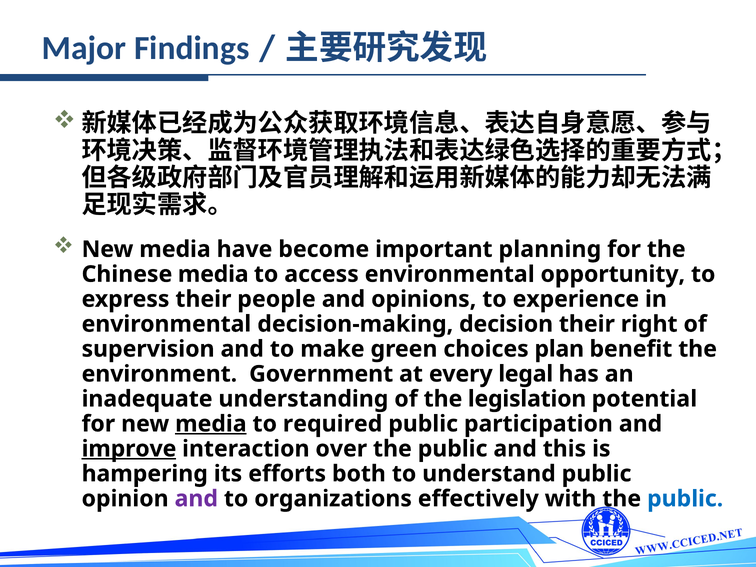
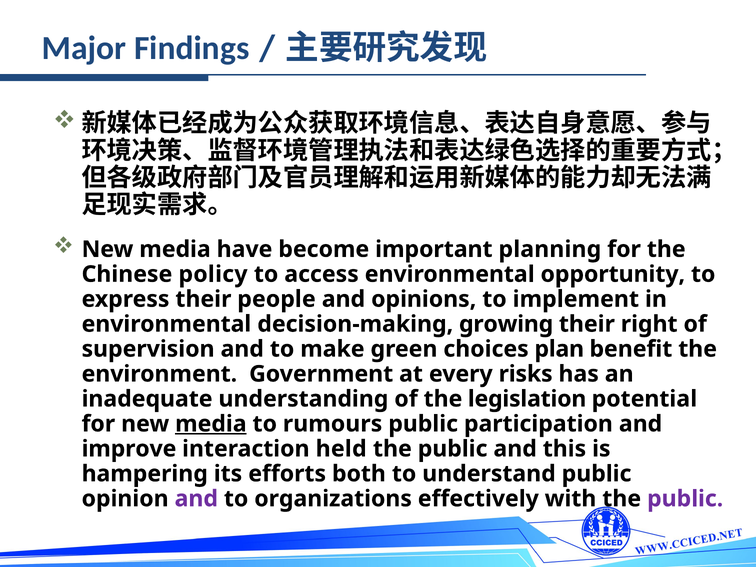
Chinese media: media -> policy
experience: experience -> implement
decision: decision -> growing
legal: legal -> risks
required: required -> rumours
improve underline: present -> none
over: over -> held
public at (685, 499) colour: blue -> purple
